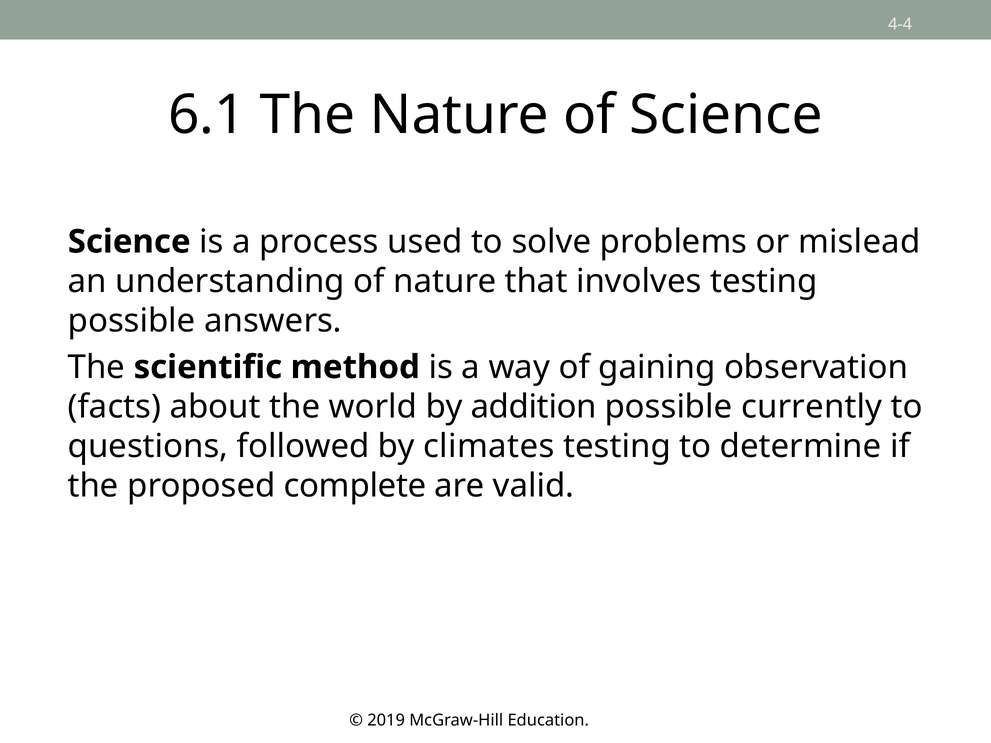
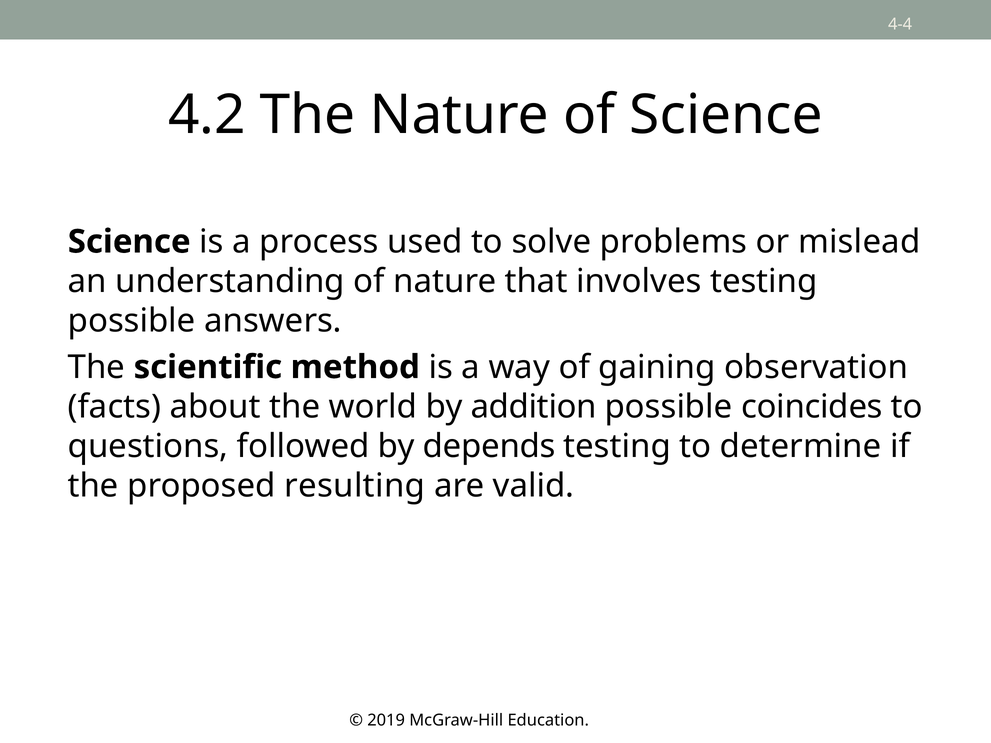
6.1: 6.1 -> 4.2
currently: currently -> coincides
climates: climates -> depends
complete: complete -> resulting
